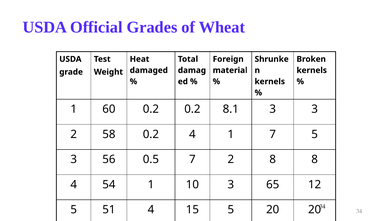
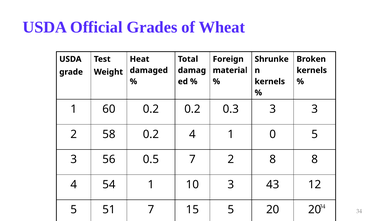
8.1: 8.1 -> 0.3
1 7: 7 -> 0
65: 65 -> 43
51 4: 4 -> 7
